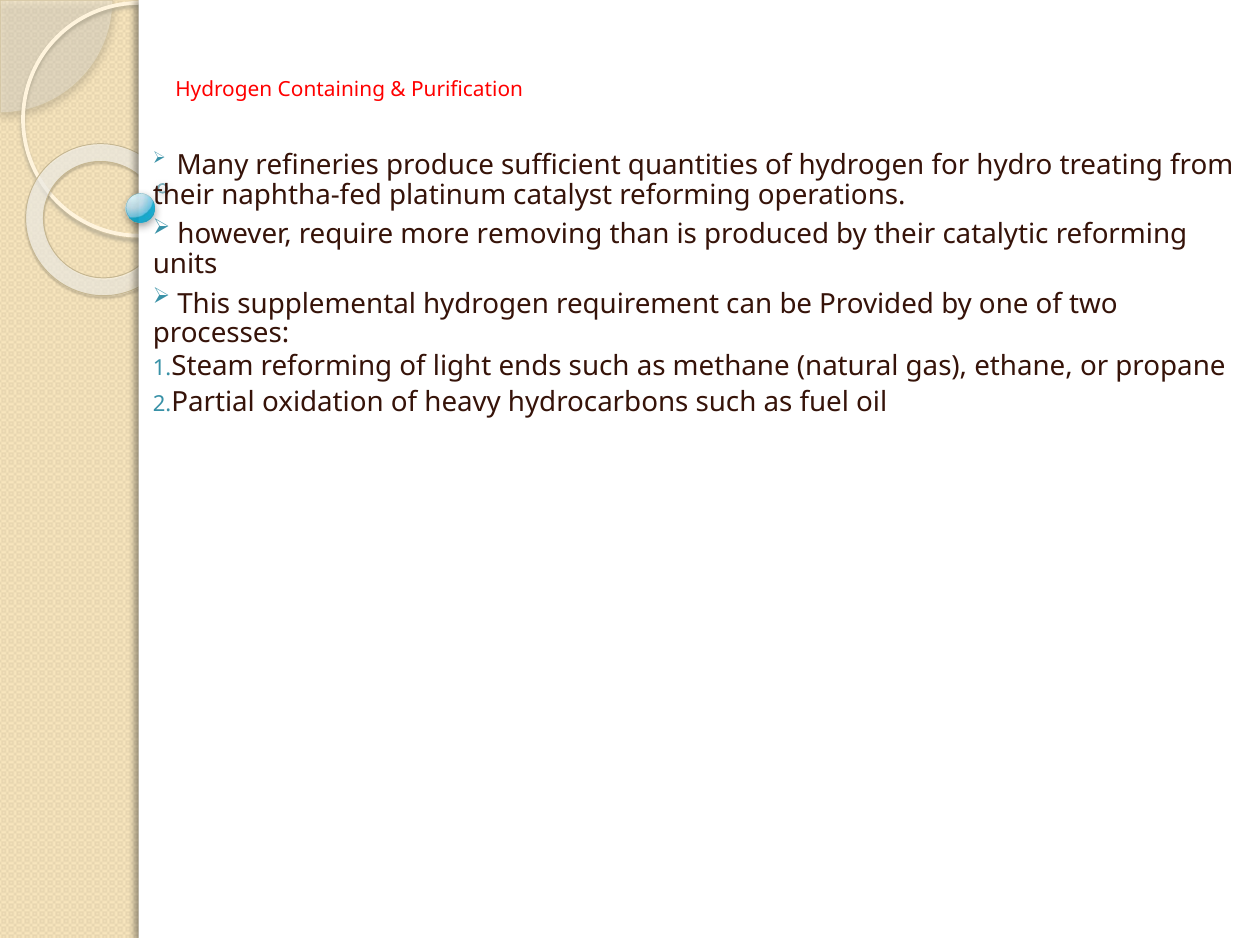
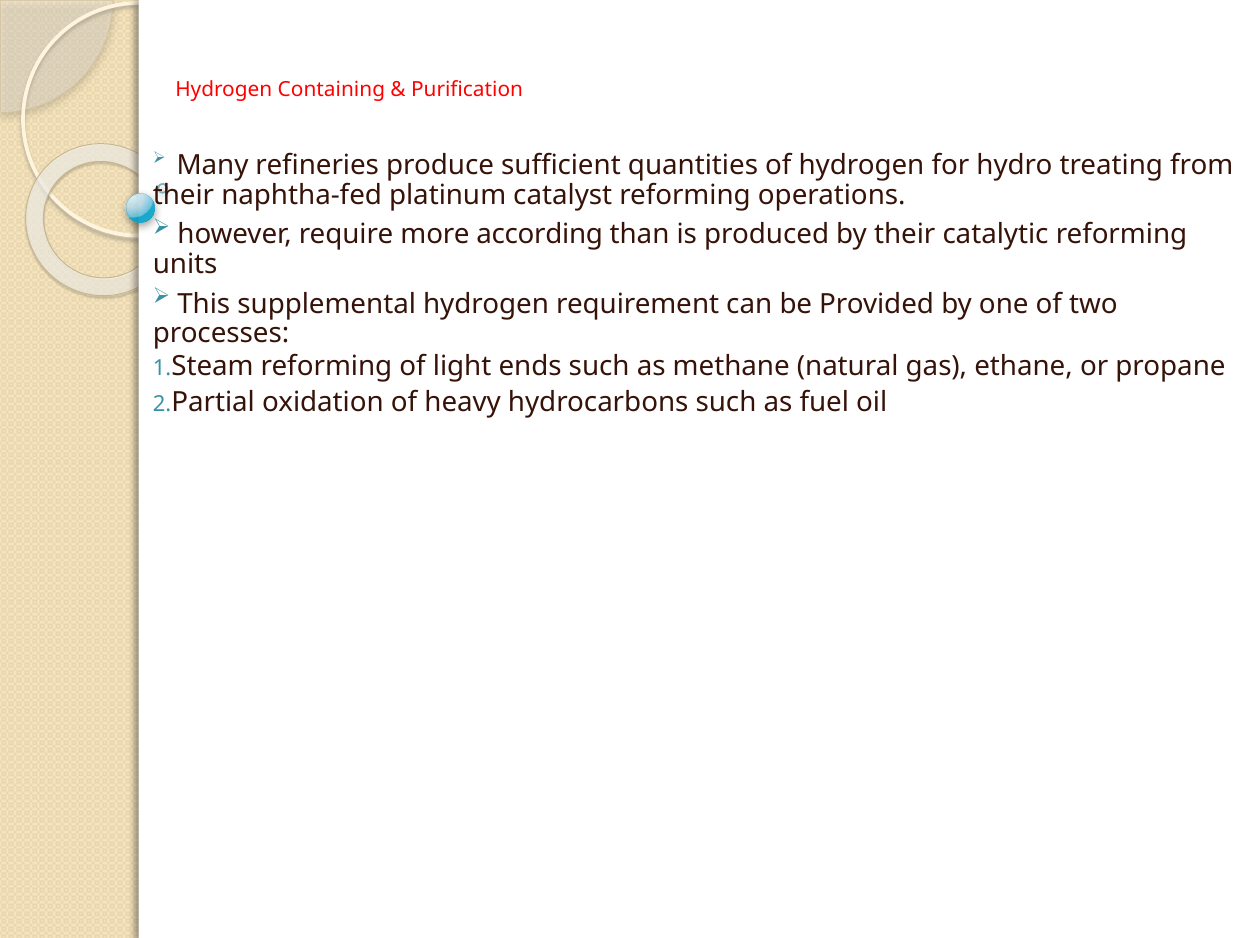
removing: removing -> according
